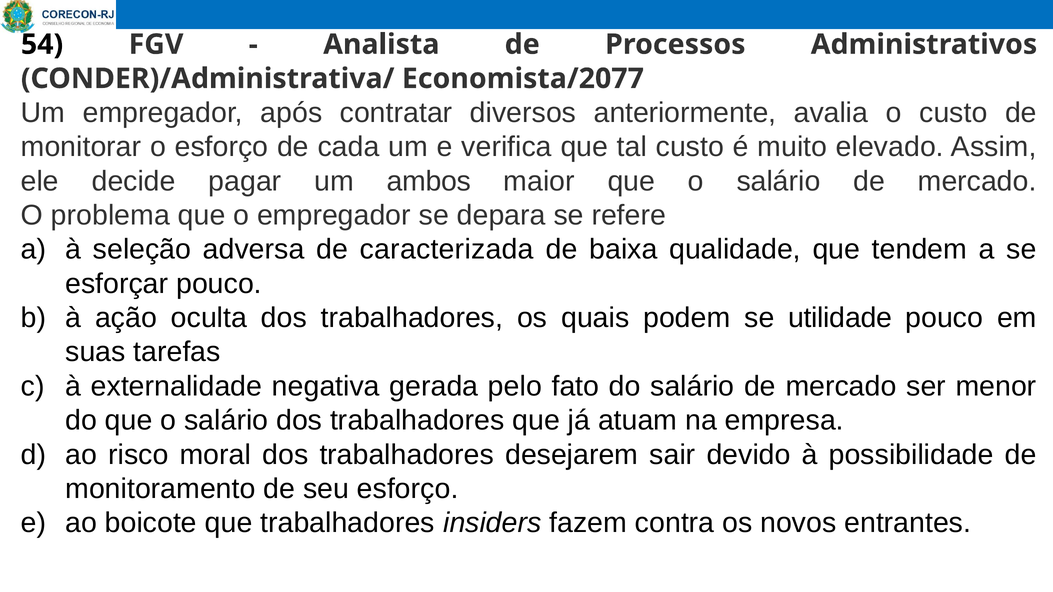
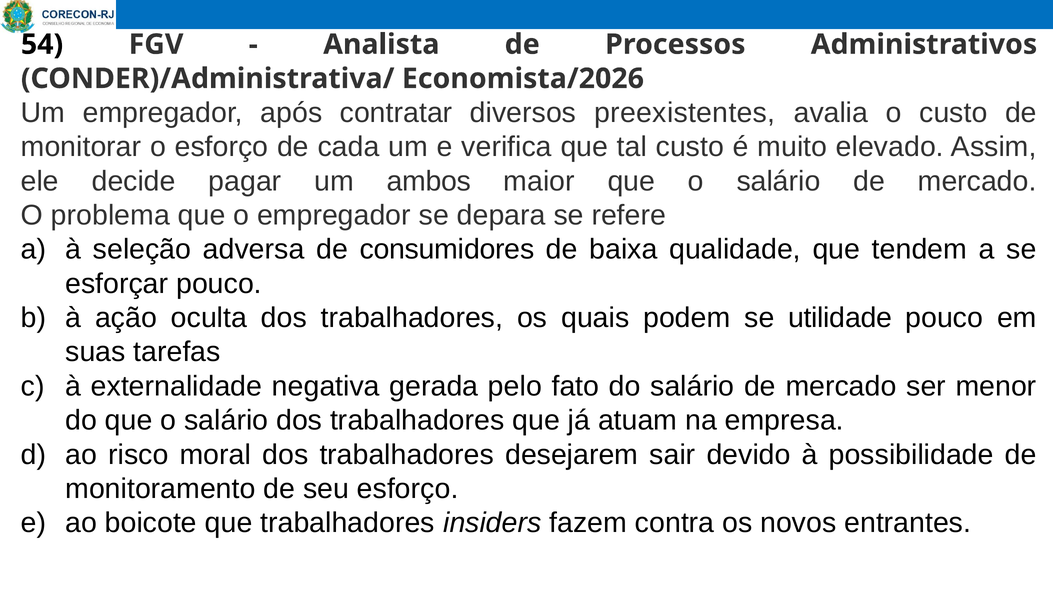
Economista/2077: Economista/2077 -> Economista/2026
anteriormente: anteriormente -> preexistentes
caracterizada: caracterizada -> consumidores
